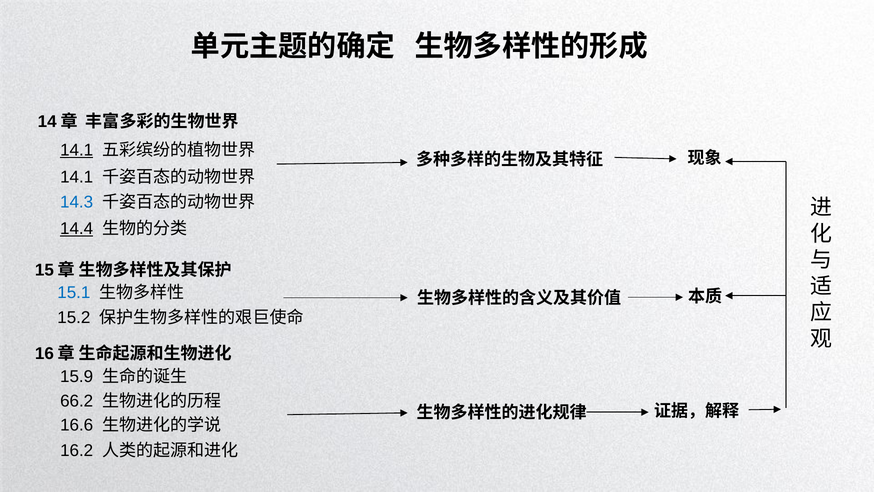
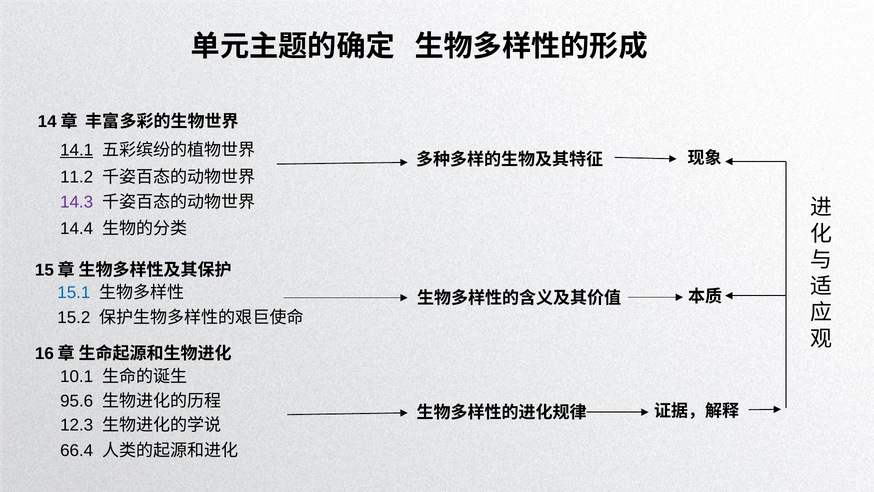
14.1 at (77, 177): 14.1 -> 11.2
14.3 colour: blue -> purple
14.4 underline: present -> none
15.9: 15.9 -> 10.1
66.2: 66.2 -> 95.6
16.6: 16.6 -> 12.3
16.2: 16.2 -> 66.4
